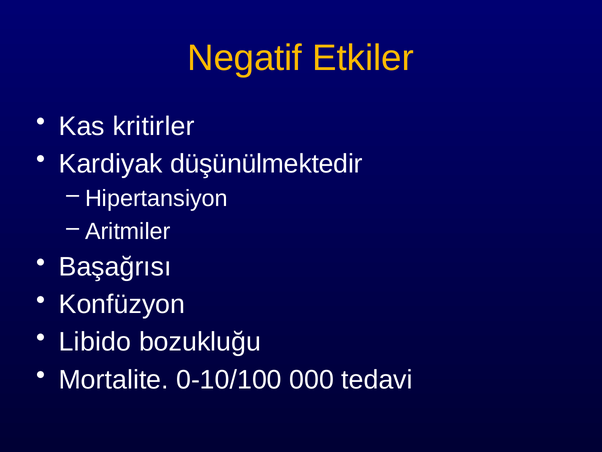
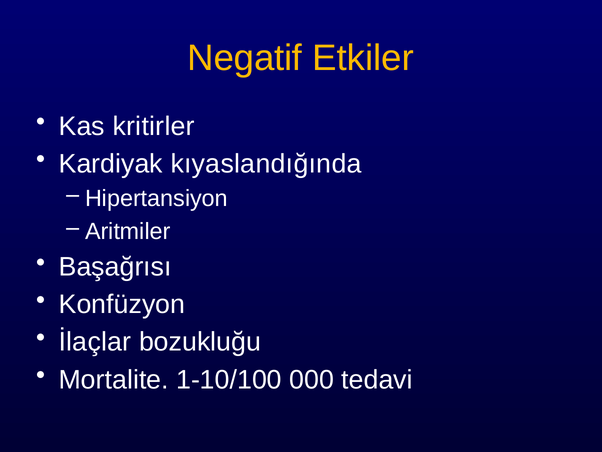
düşünülmektedir: düşünülmektedir -> kıyaslandığında
Libido: Libido -> İlaçlar
0-10/100: 0-10/100 -> 1-10/100
